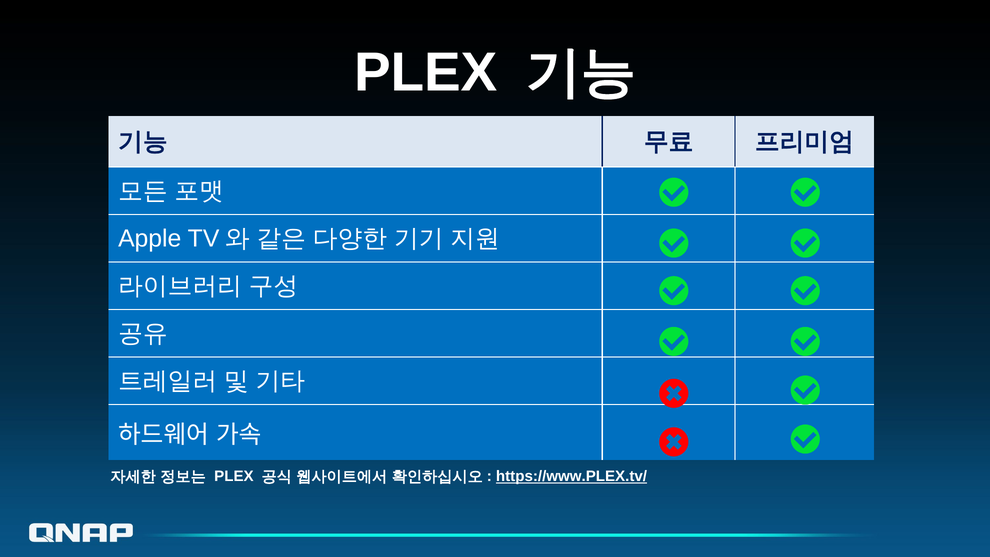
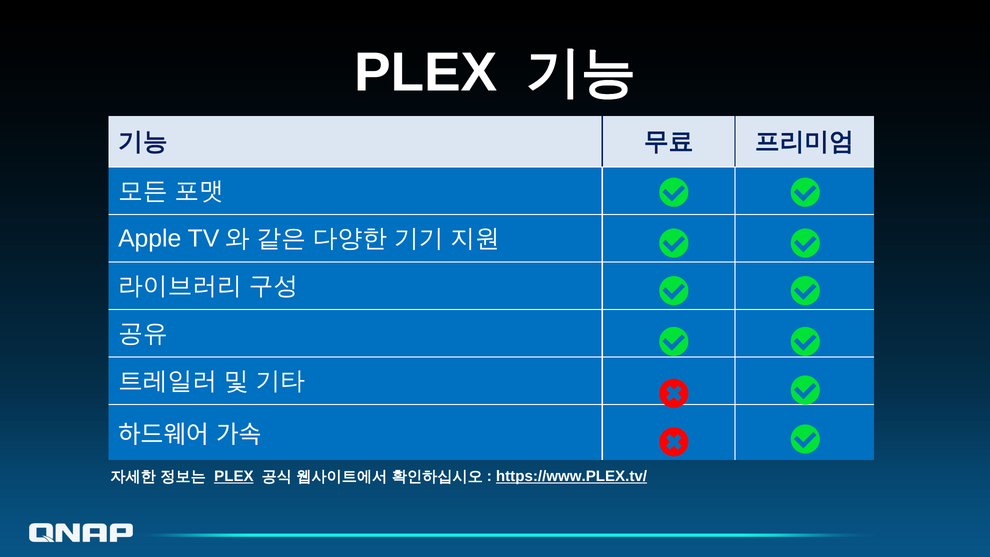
PLEX at (234, 476) underline: none -> present
